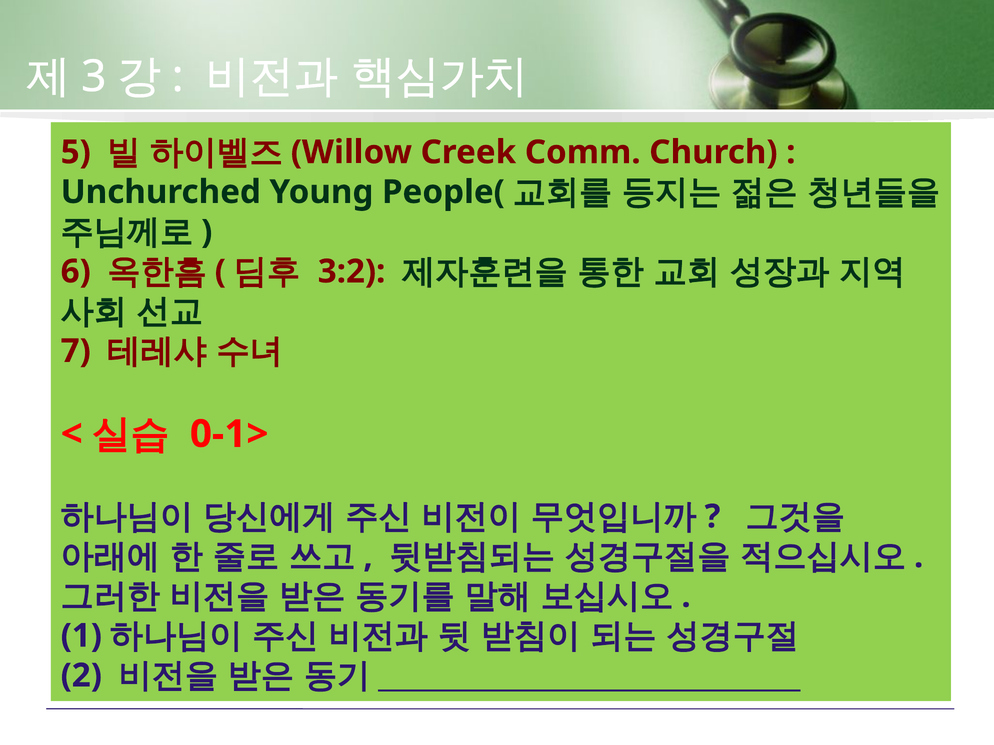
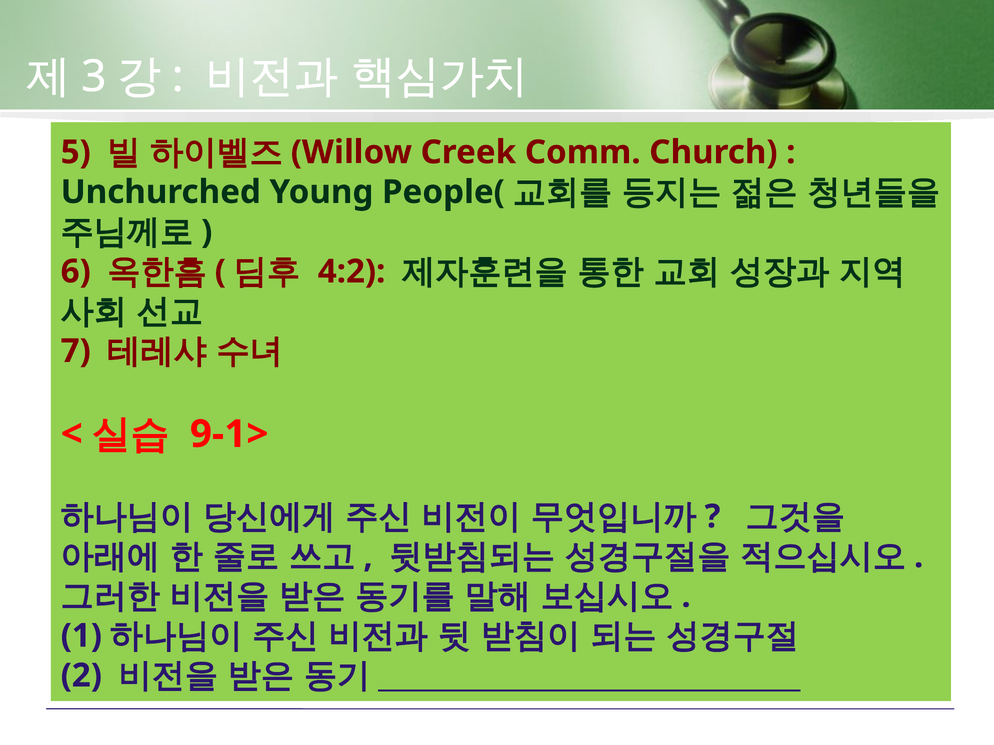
3:2: 3:2 -> 4:2
0-1>: 0-1> -> 9-1>
